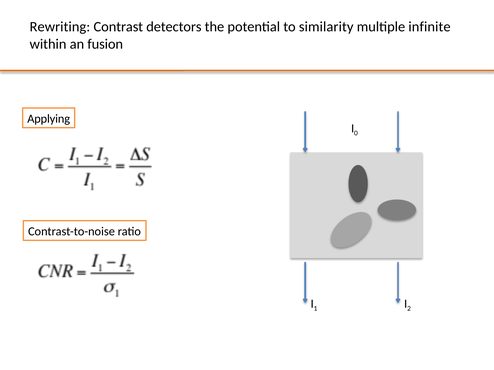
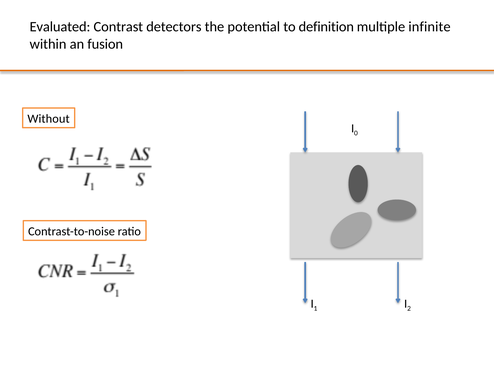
Rewriting: Rewriting -> Evaluated
similarity: similarity -> definition
Applying: Applying -> Without
